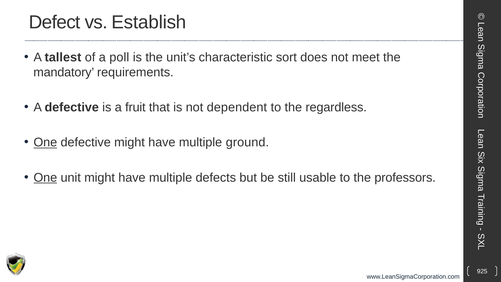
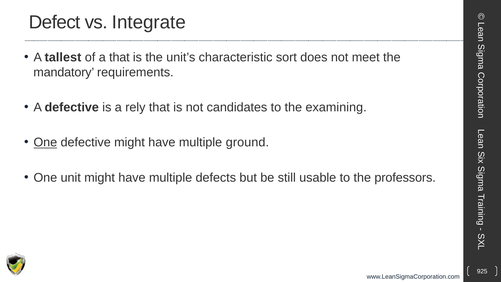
Establish: Establish -> Integrate
a poll: poll -> that
fruit: fruit -> rely
dependent: dependent -> candidates
regardless: regardless -> examining
One at (45, 177) underline: present -> none
